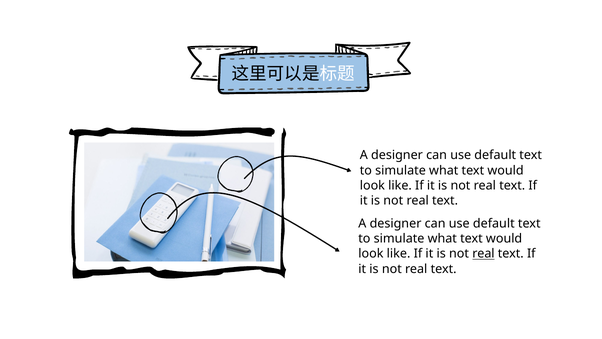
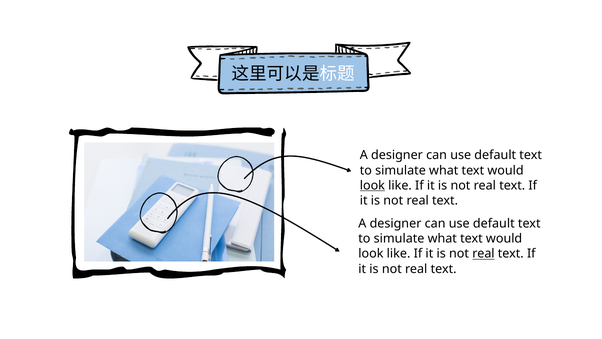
look at (372, 185) underline: none -> present
